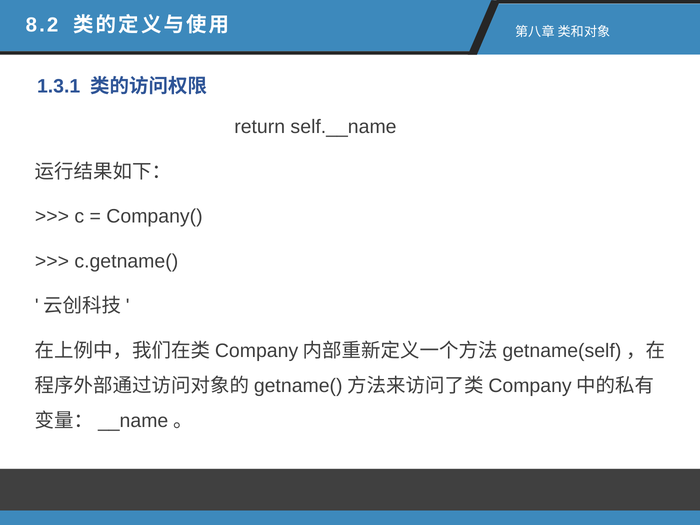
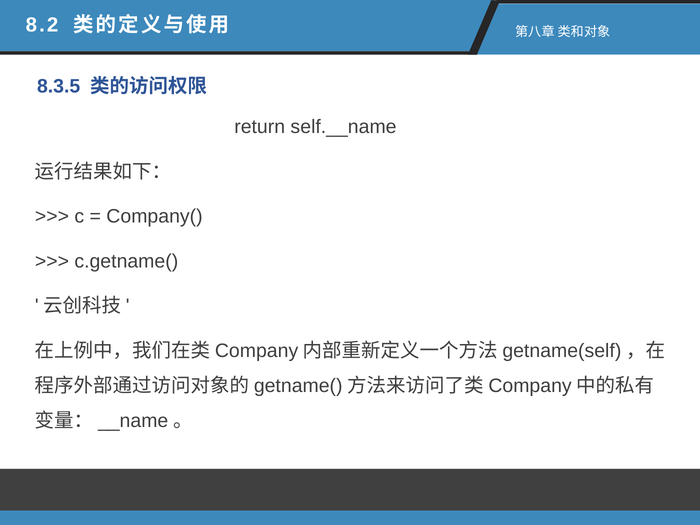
1.3.1: 1.3.1 -> 8.3.5
